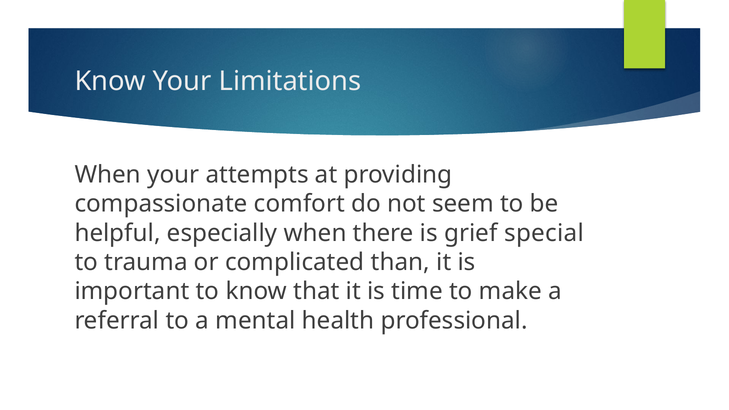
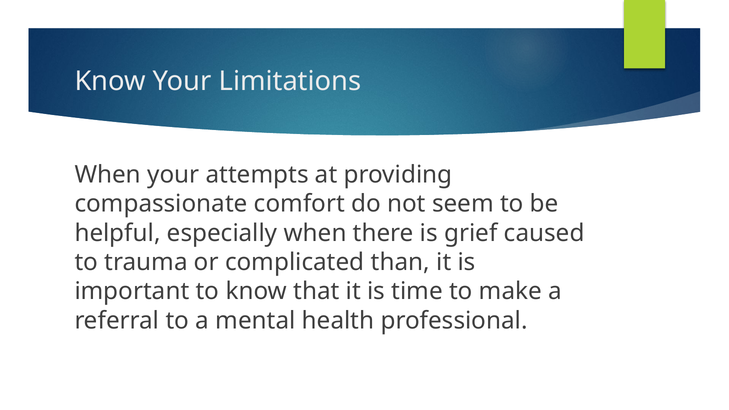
special: special -> caused
